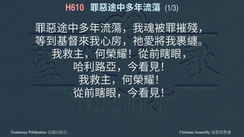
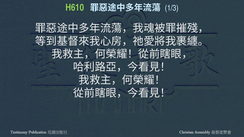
H610 colour: pink -> light green
